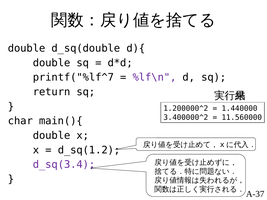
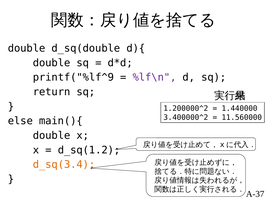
printf("%lf^7: printf("%lf^7 -> printf("%lf^9
char: char -> else
d_sq(3.4 colour: purple -> orange
